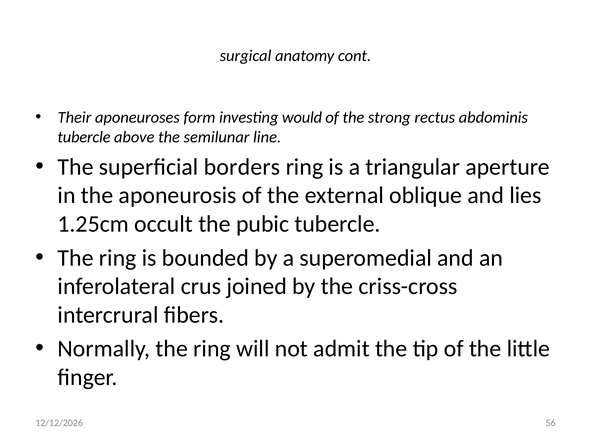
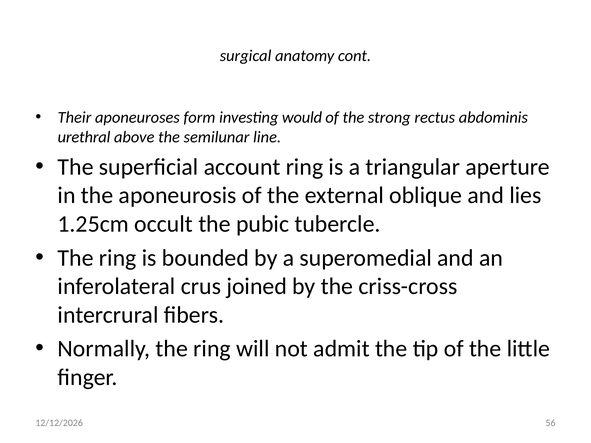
tubercle at (84, 137): tubercle -> urethral
borders: borders -> account
